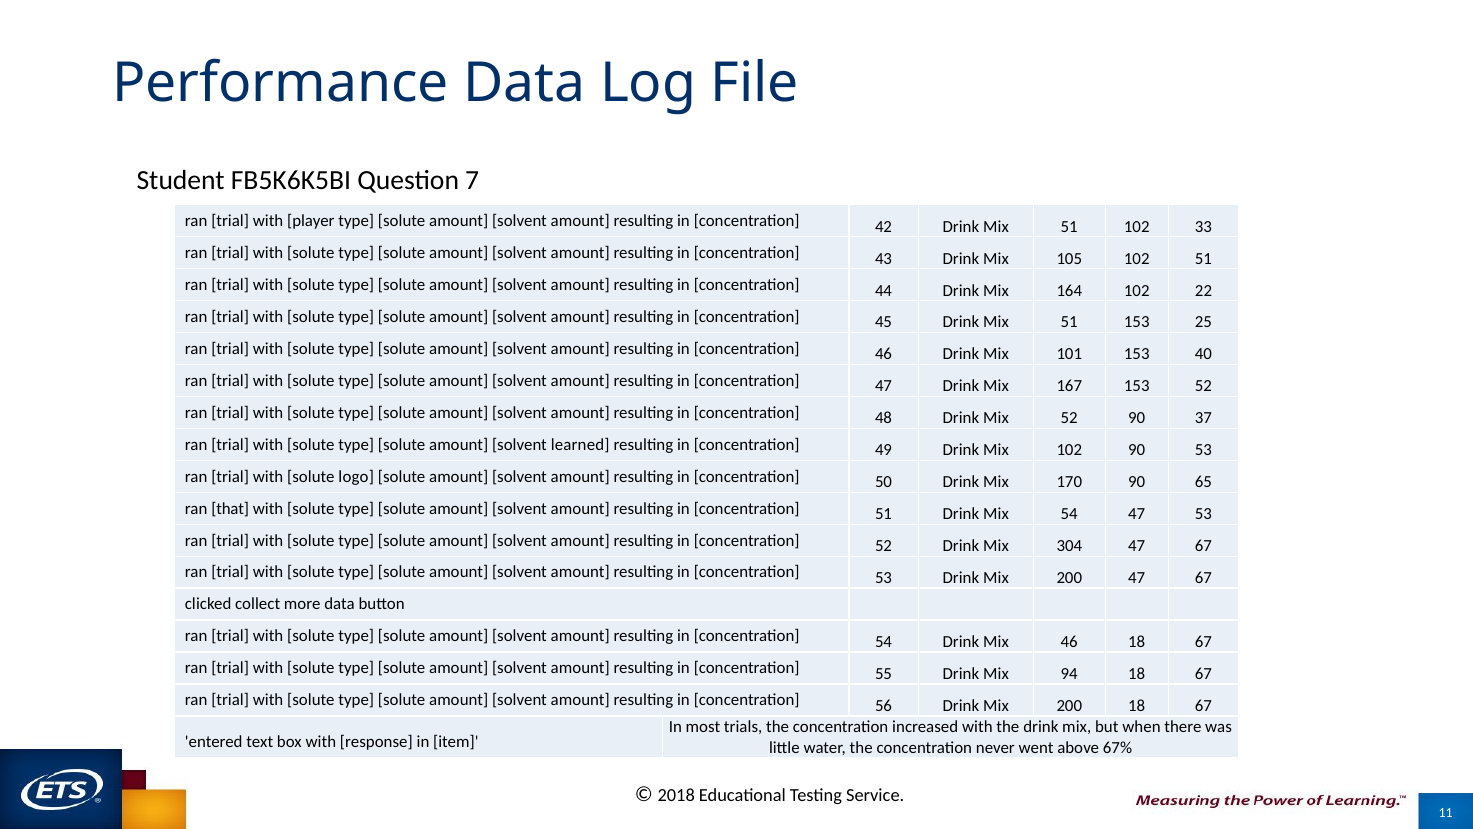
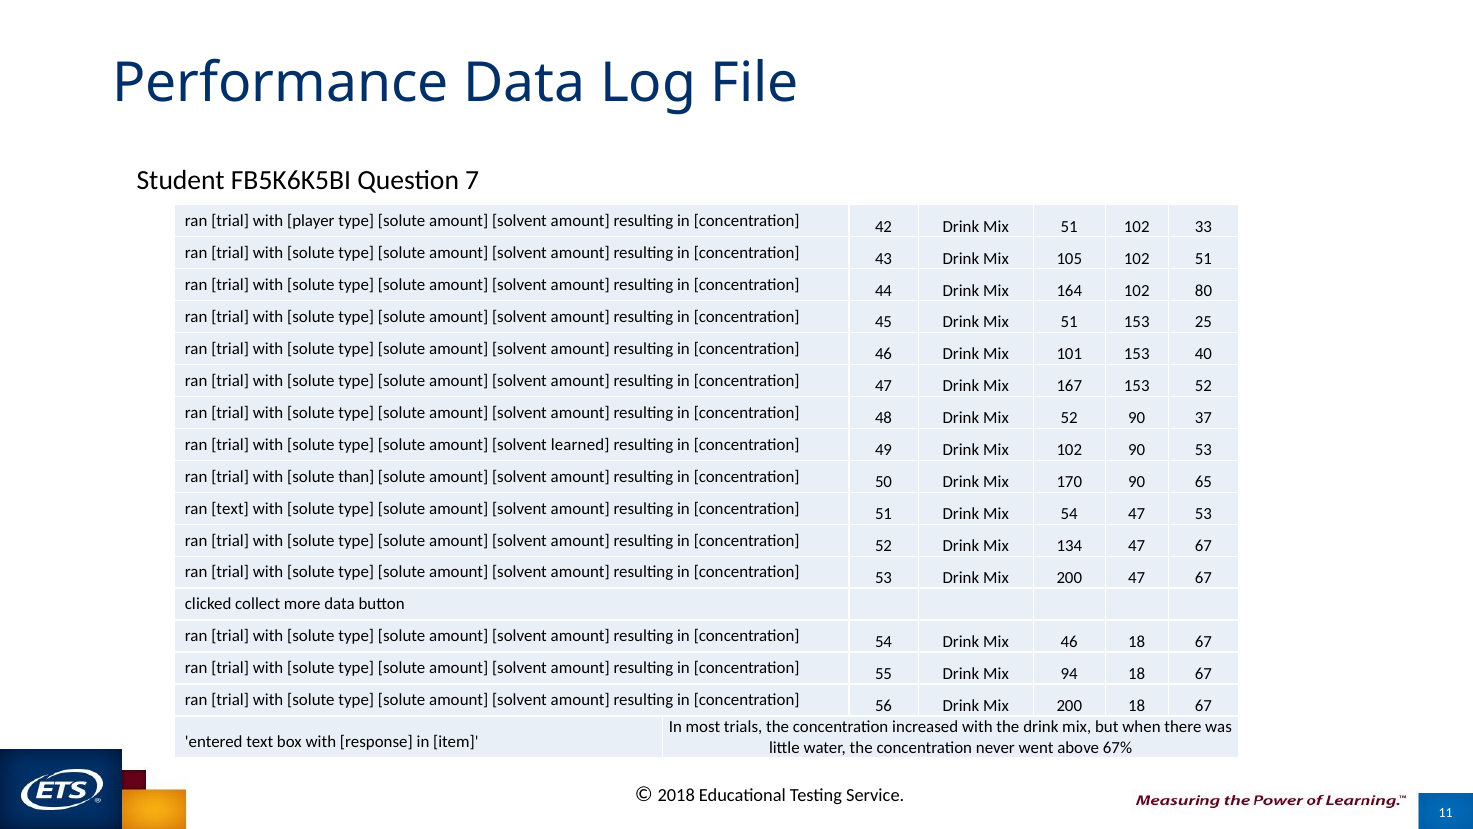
22: 22 -> 80
logo: logo -> than
ran that: that -> text
304: 304 -> 134
